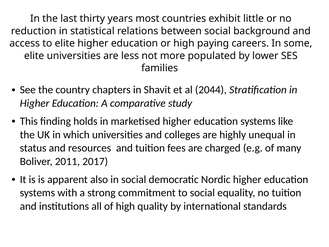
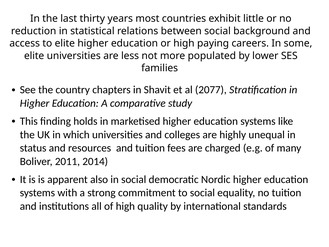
2044: 2044 -> 2077
2017: 2017 -> 2014
